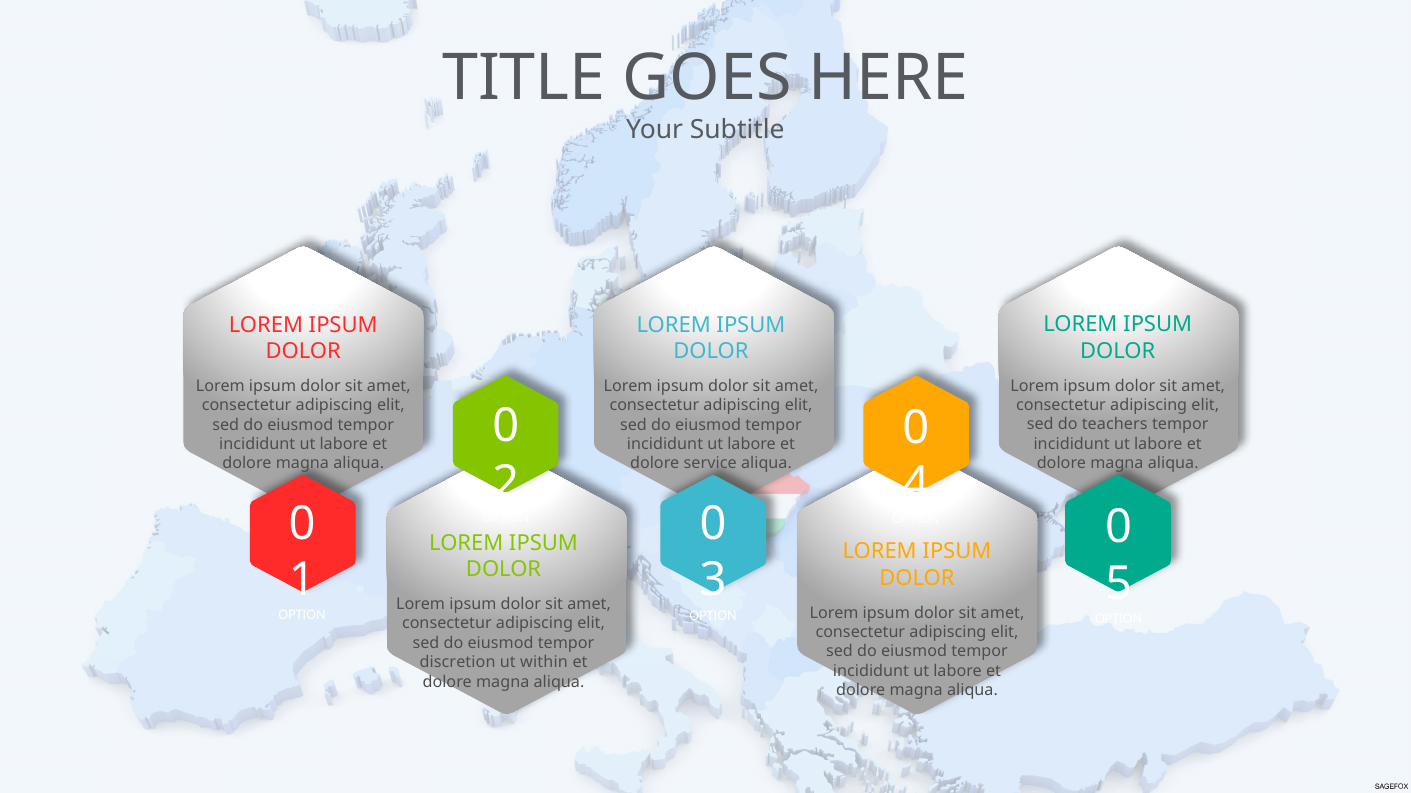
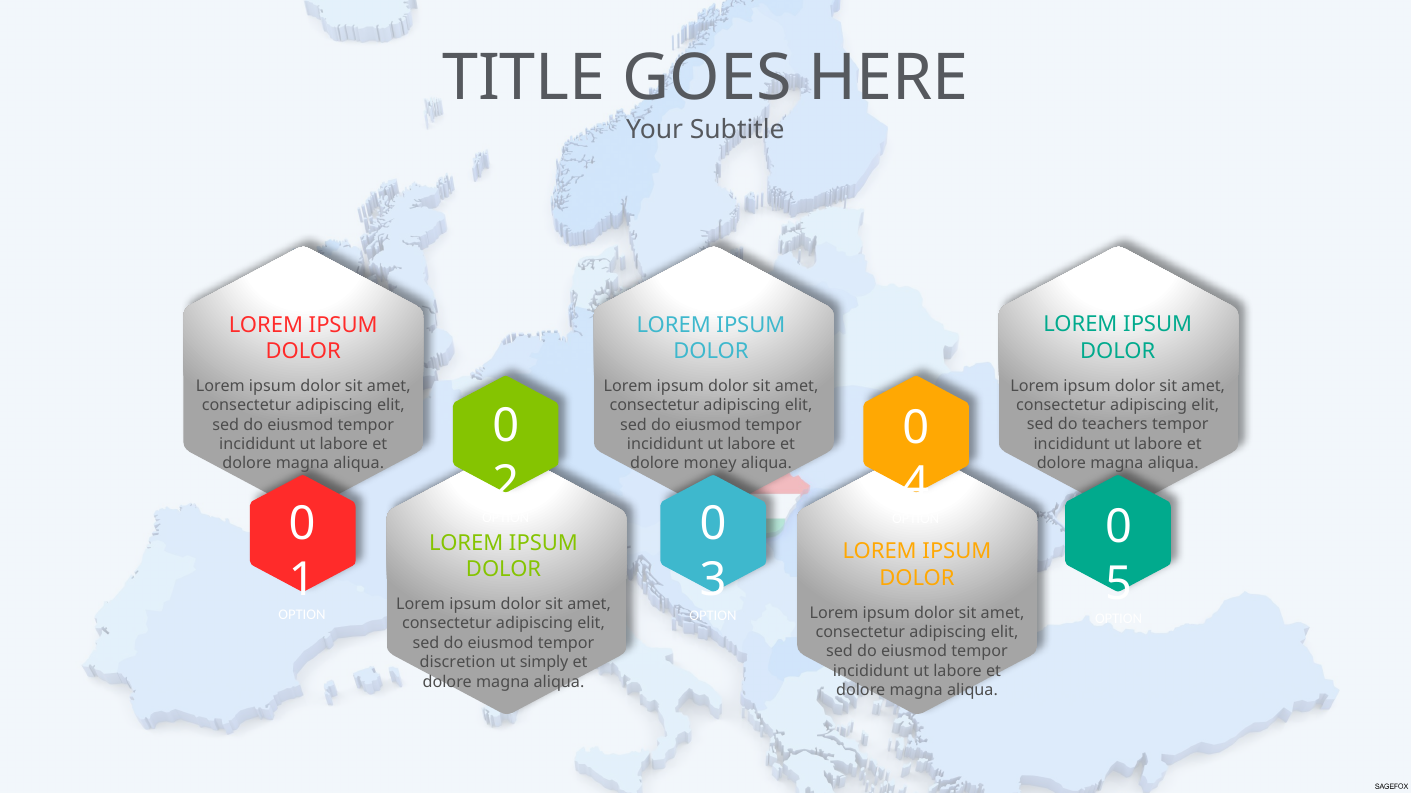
service: service -> money
within: within -> simply
